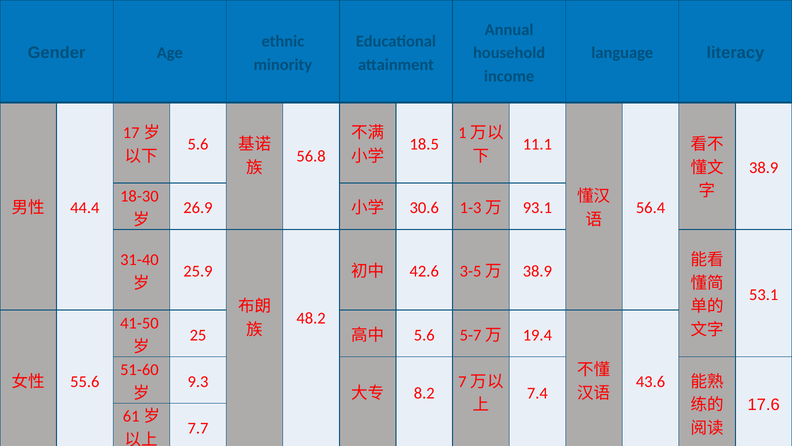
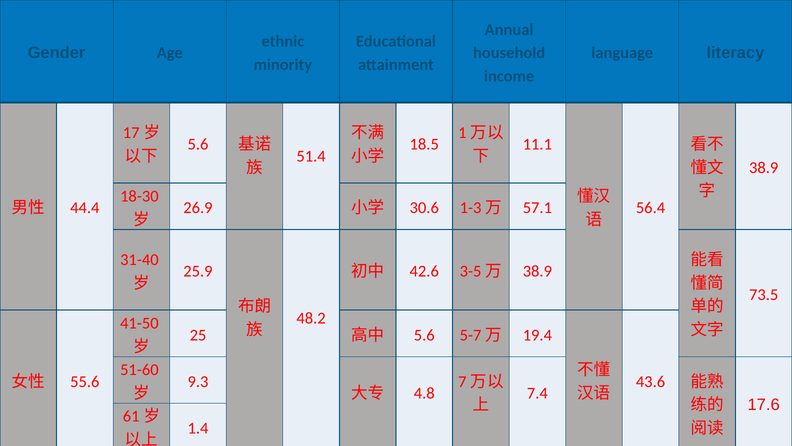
56.8: 56.8 -> 51.4
93.1: 93.1 -> 57.1
53.1: 53.1 -> 73.5
8.2: 8.2 -> 4.8
7.7: 7.7 -> 1.4
